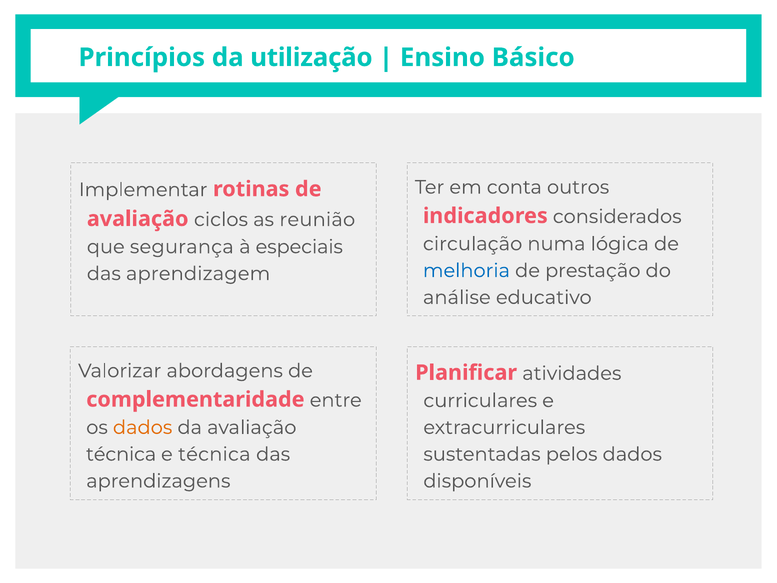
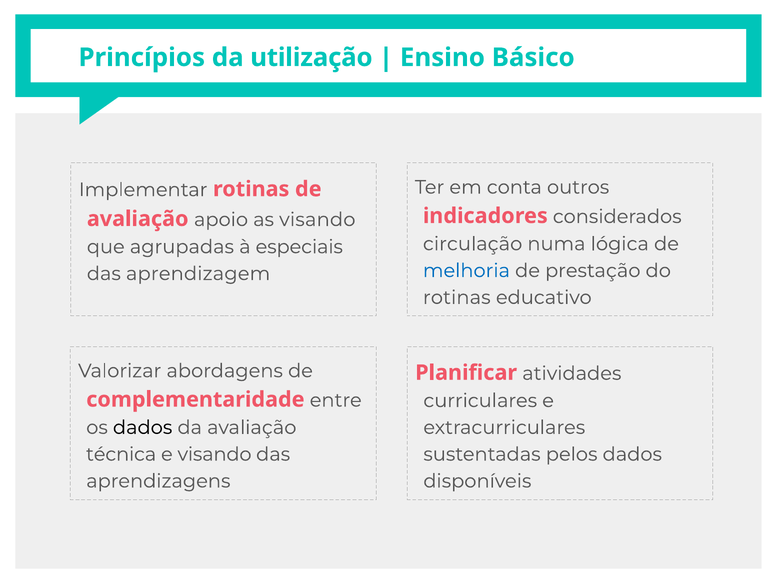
ciclos: ciclos -> apoio
as reunião: reunião -> visando
segurança: segurança -> agrupadas
análise at (457, 297): análise -> rotinas
dados at (143, 427) colour: orange -> black
e técnica: técnica -> visando
